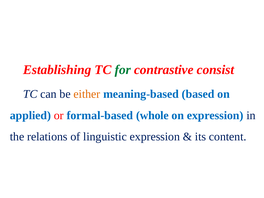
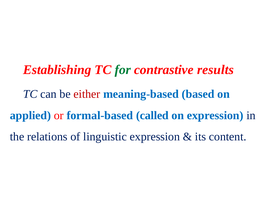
consist: consist -> results
either colour: orange -> red
whole: whole -> called
